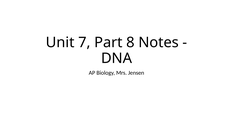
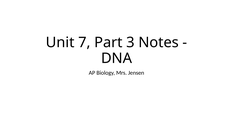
8: 8 -> 3
